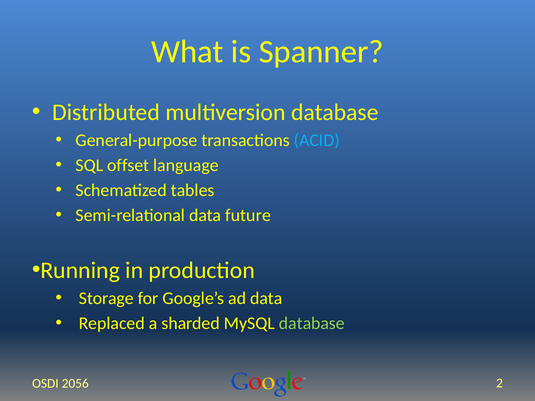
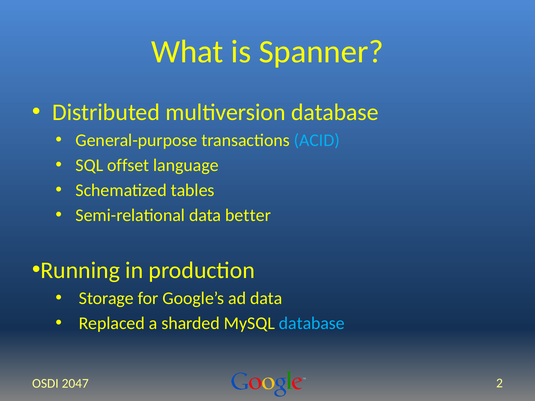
future: future -> better
database at (312, 323) colour: light green -> light blue
2056: 2056 -> 2047
